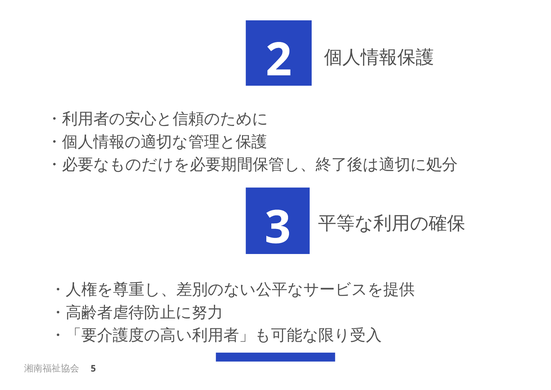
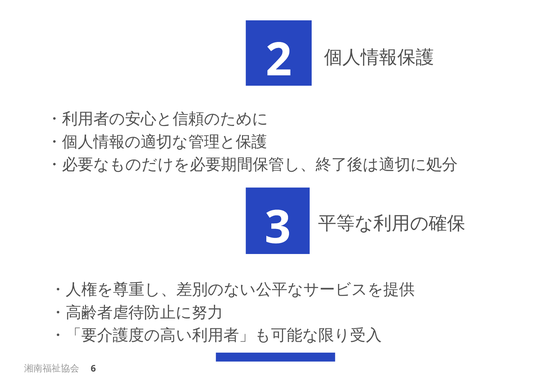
5: 5 -> 6
